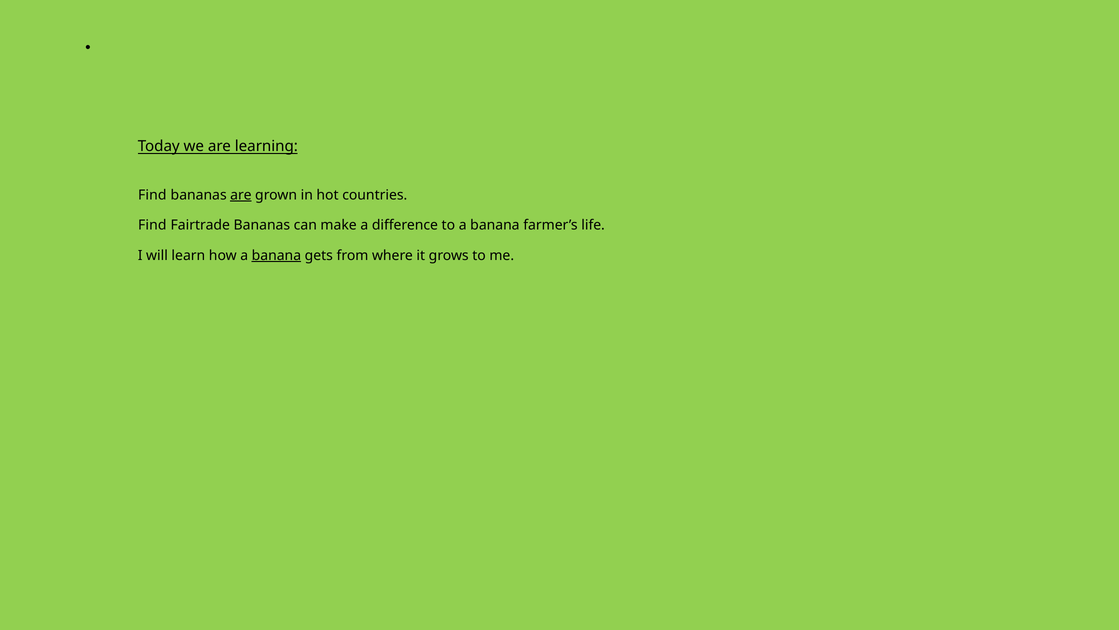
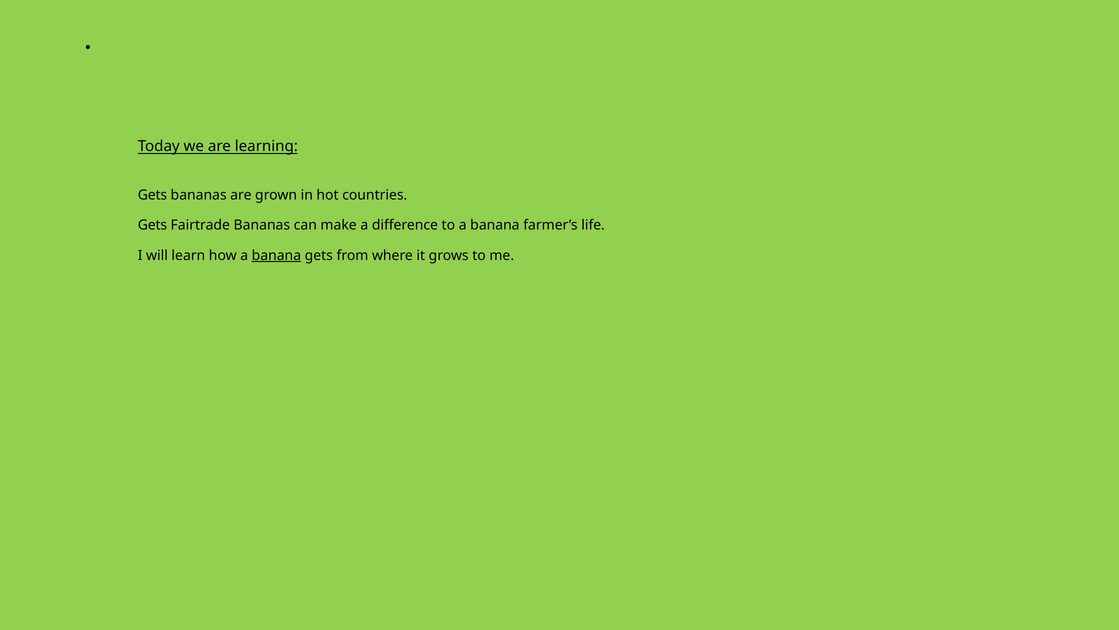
Find at (152, 195): Find -> Gets
are at (241, 195) underline: present -> none
Find at (152, 225): Find -> Gets
